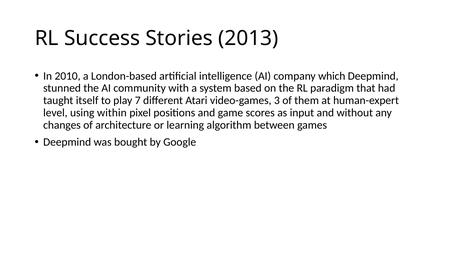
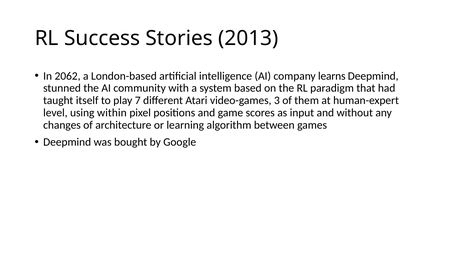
2010: 2010 -> 2062
which: which -> learns
